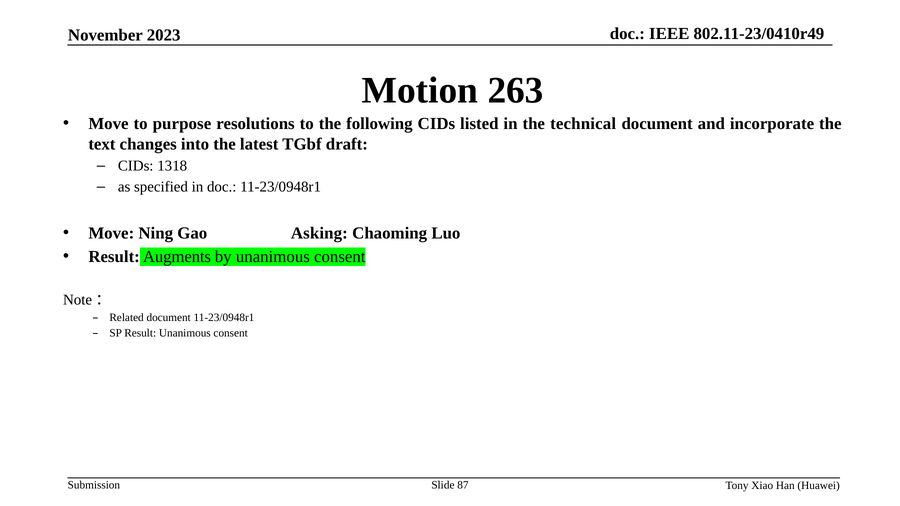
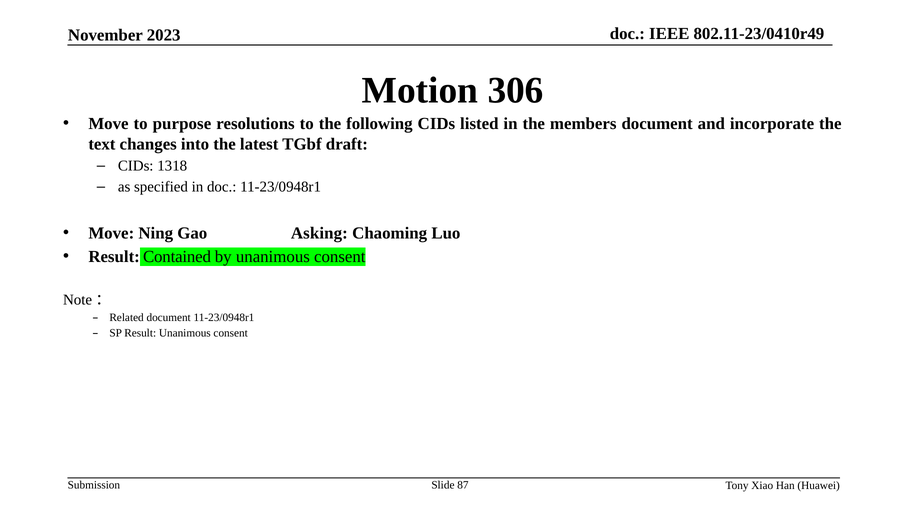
263: 263 -> 306
technical: technical -> members
Augments: Augments -> Contained
